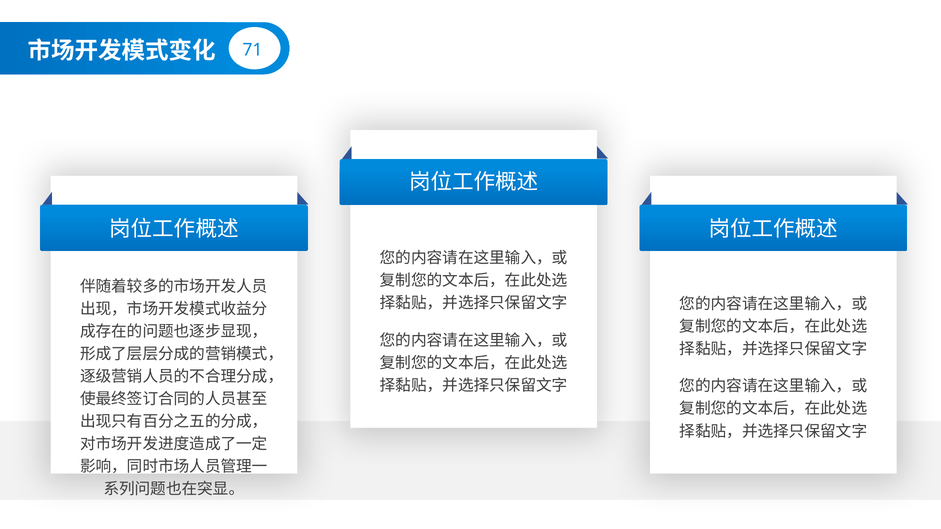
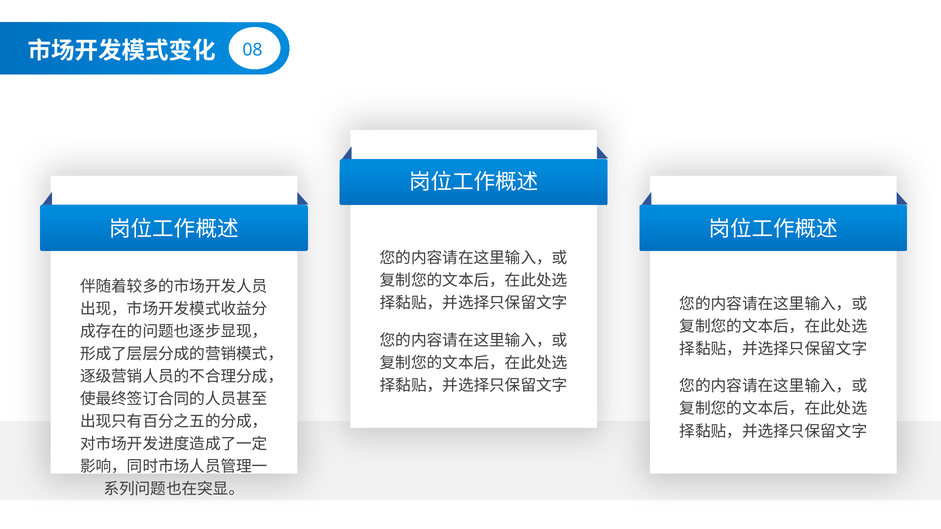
71: 71 -> 08
